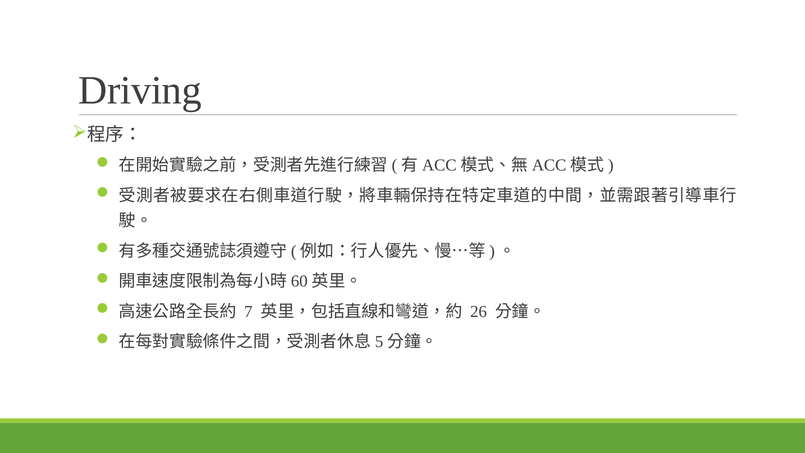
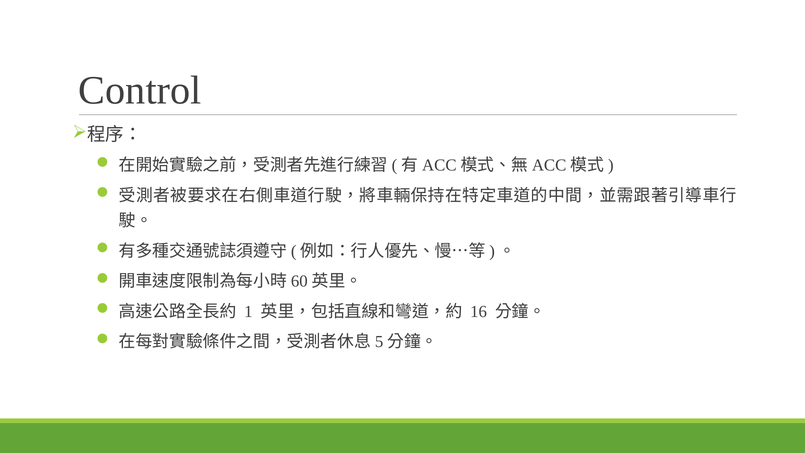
Driving: Driving -> Control
7: 7 -> 1
26: 26 -> 16
